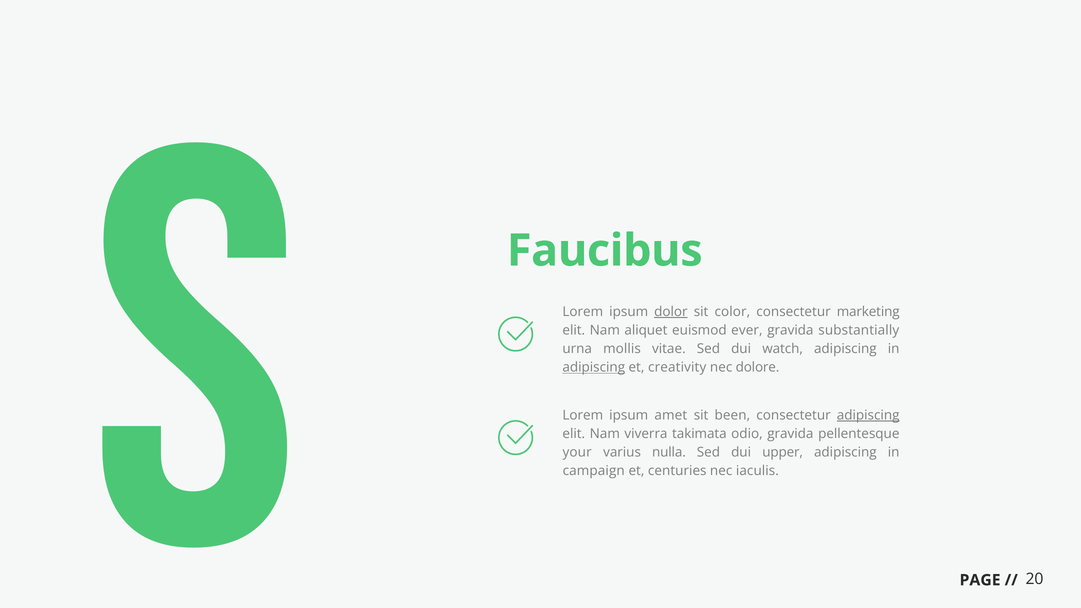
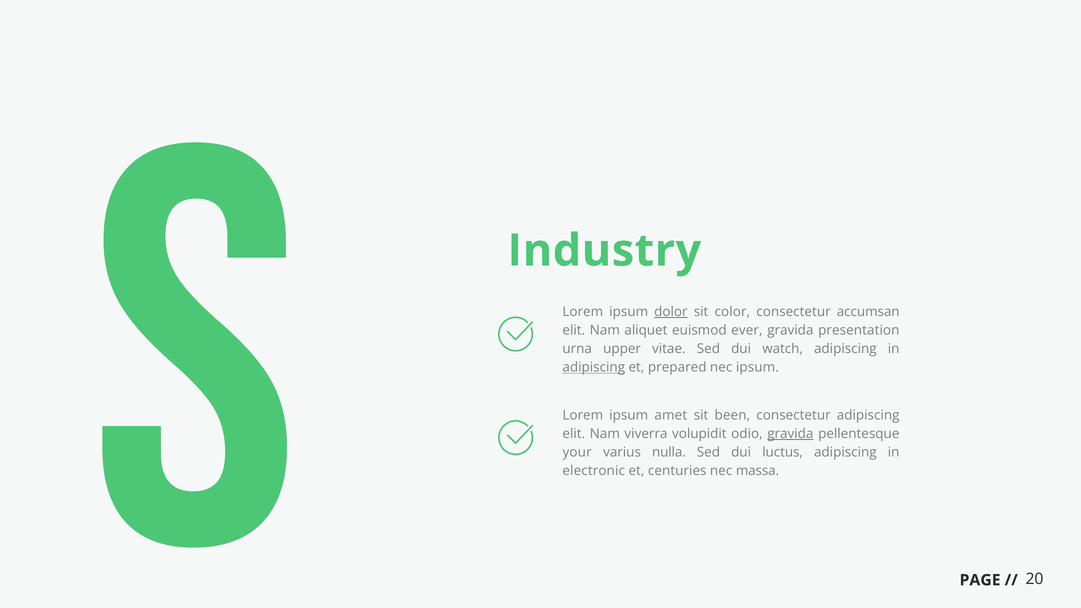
Faucibus: Faucibus -> Industry
marketing: marketing -> accumsan
substantially: substantially -> presentation
mollis: mollis -> upper
creativity: creativity -> prepared
nec dolore: dolore -> ipsum
adipiscing at (868, 415) underline: present -> none
takimata: takimata -> volupidit
gravida at (790, 434) underline: none -> present
upper: upper -> luctus
campaign: campaign -> electronic
iaculis: iaculis -> massa
